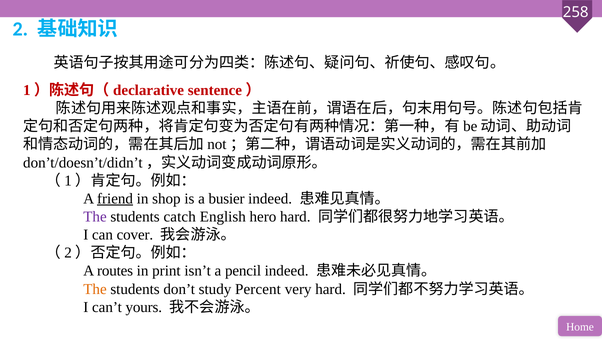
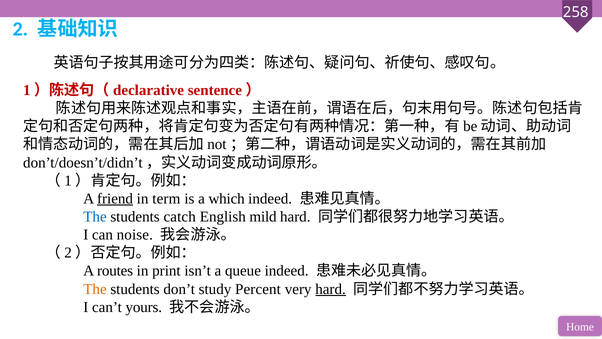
shop: shop -> term
busier: busier -> which
The at (95, 217) colour: purple -> blue
hero: hero -> mild
cover: cover -> noise
pencil: pencil -> queue
hard at (331, 289) underline: none -> present
